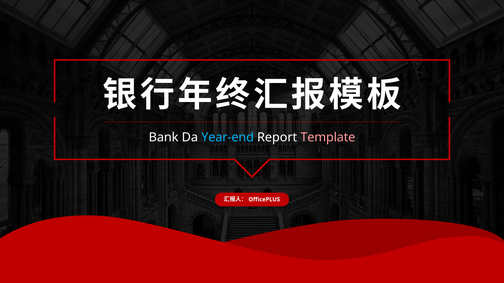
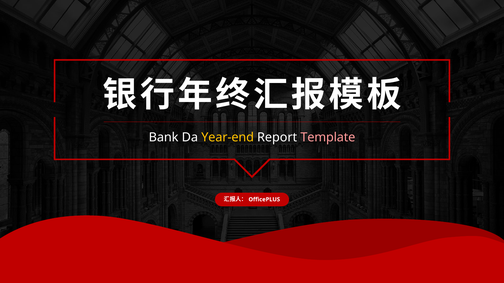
Year-end colour: light blue -> yellow
